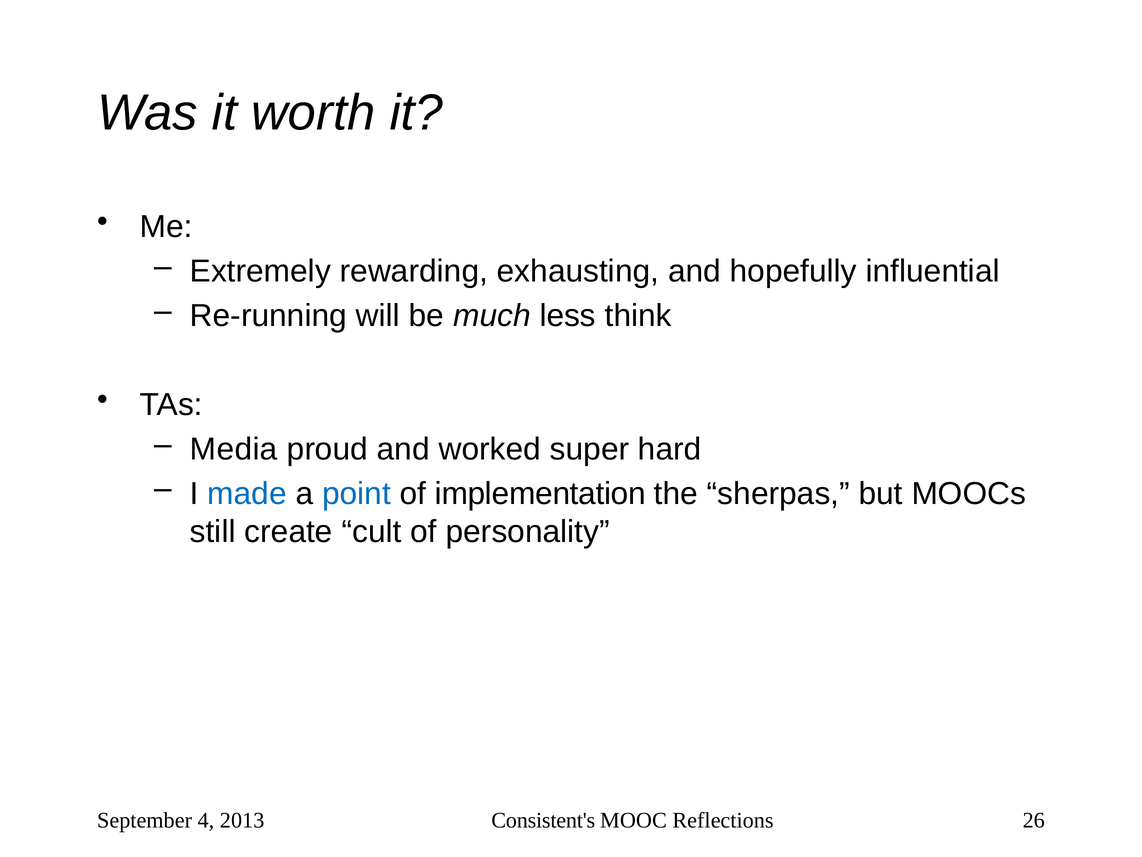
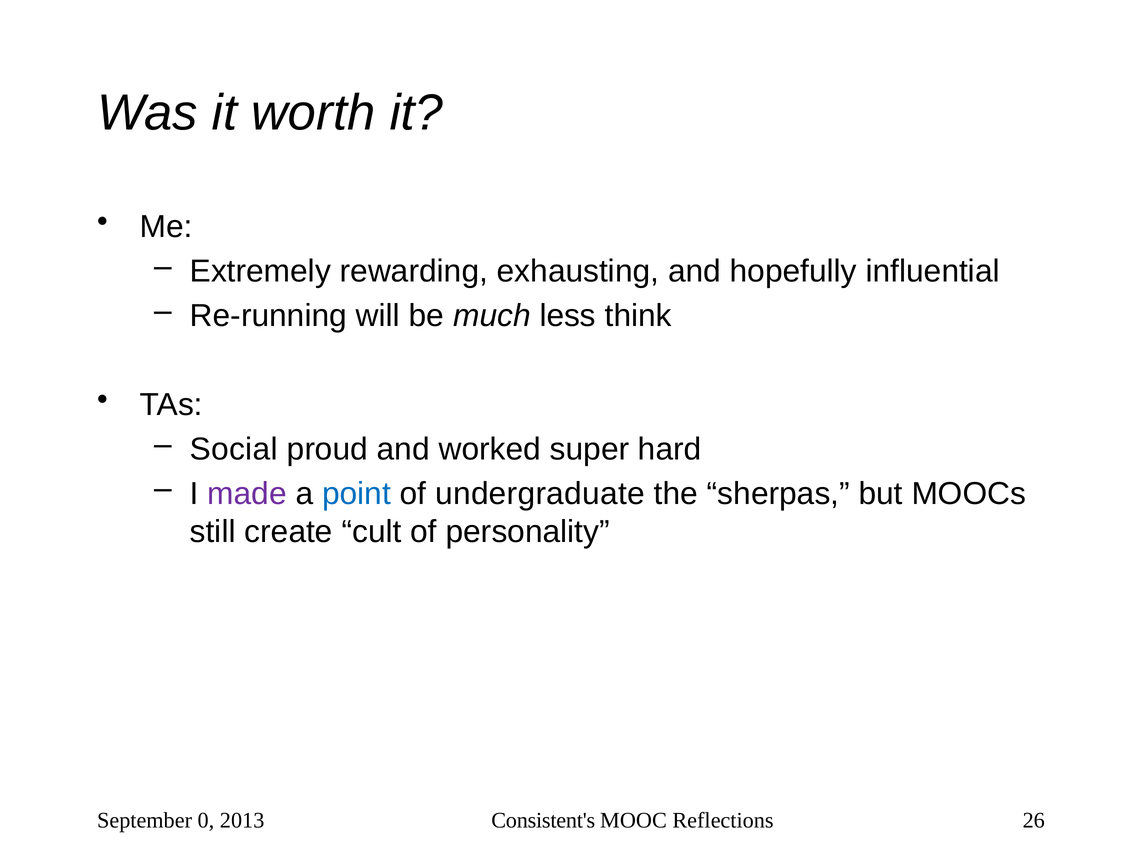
Media: Media -> Social
made colour: blue -> purple
implementation: implementation -> undergraduate
4: 4 -> 0
